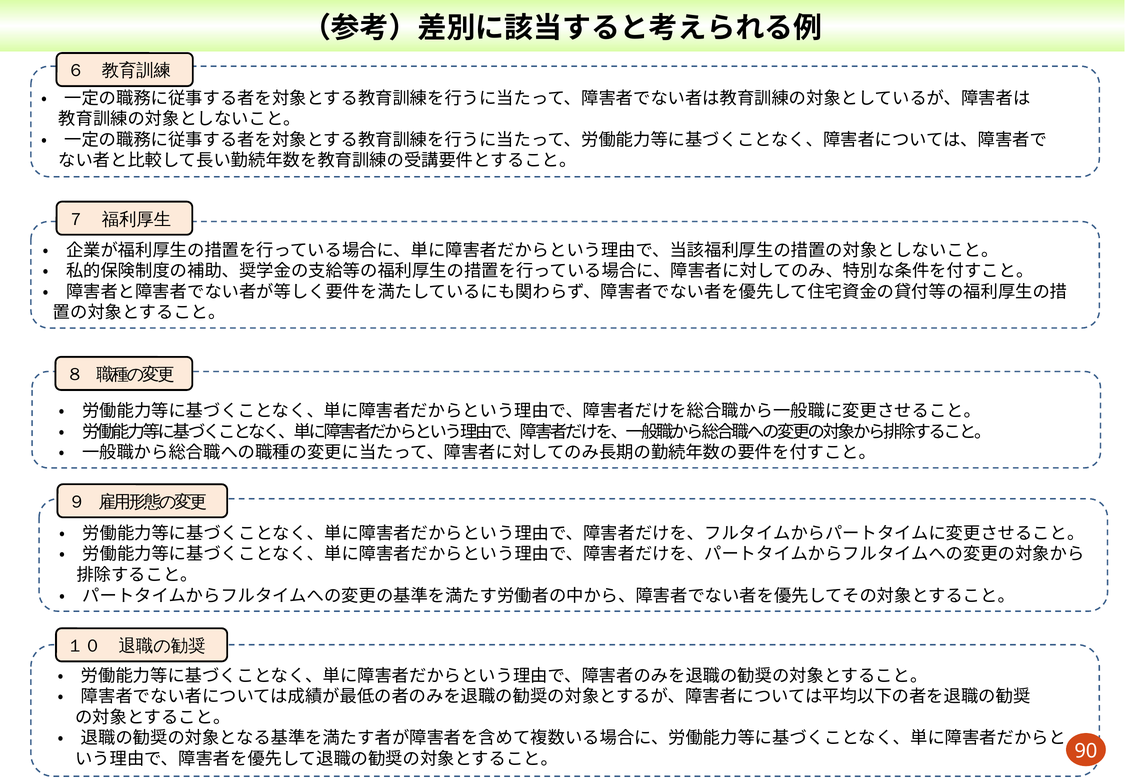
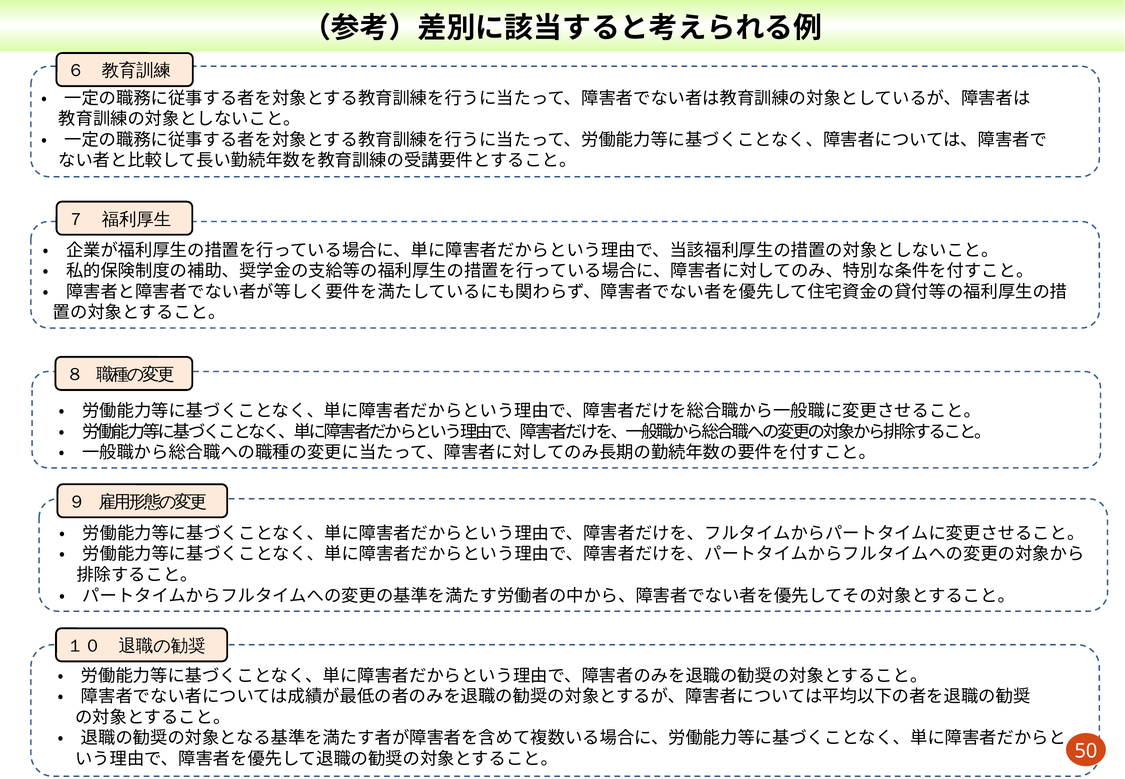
90: 90 -> 50
